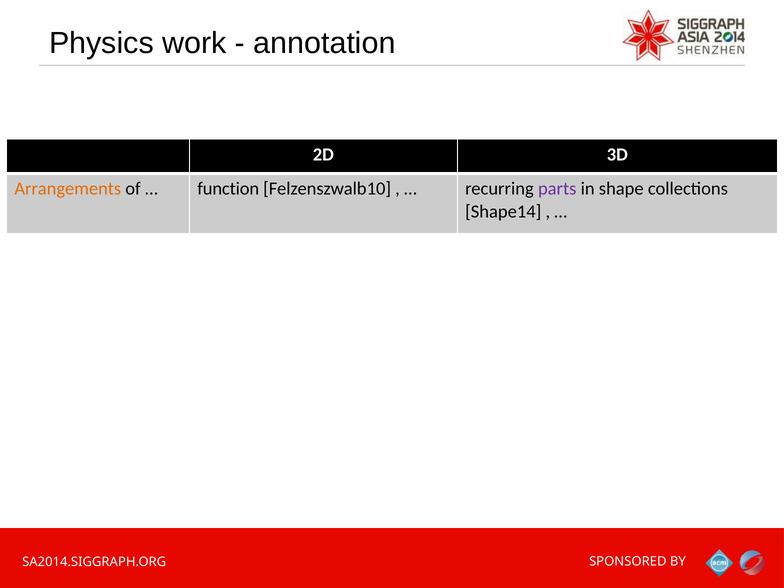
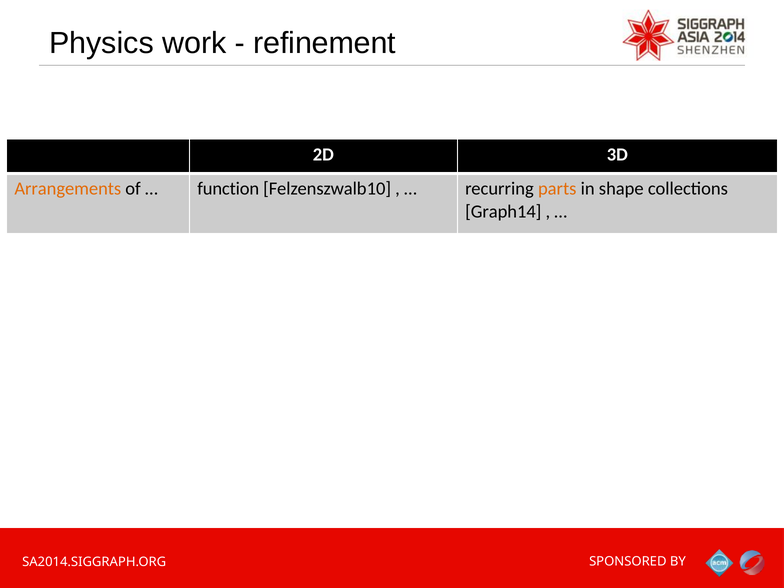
annotation: annotation -> refinement
parts colour: purple -> orange
Shape14: Shape14 -> Graph14
